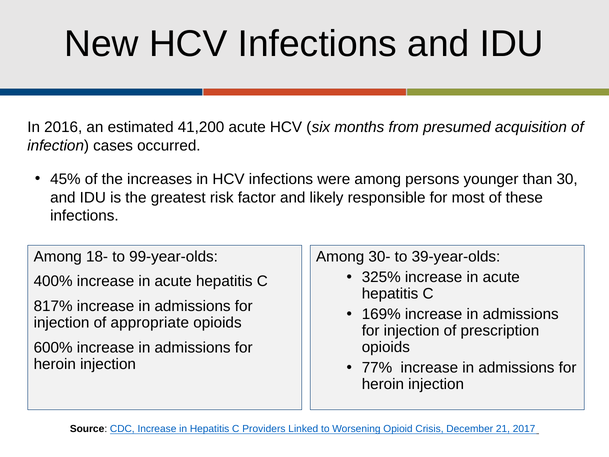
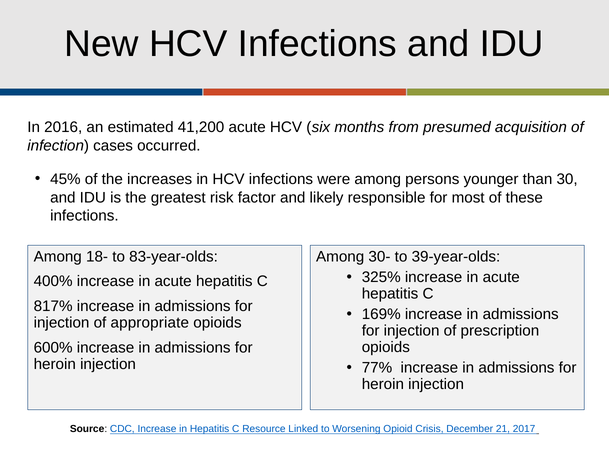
99-year-olds: 99-year-olds -> 83-year-olds
Providers: Providers -> Resource
